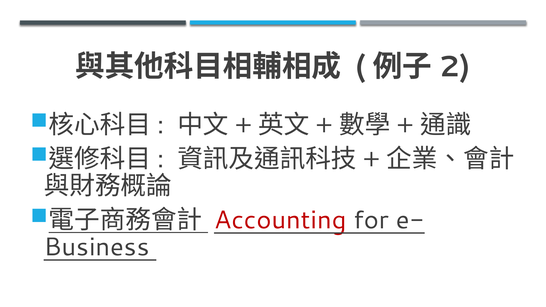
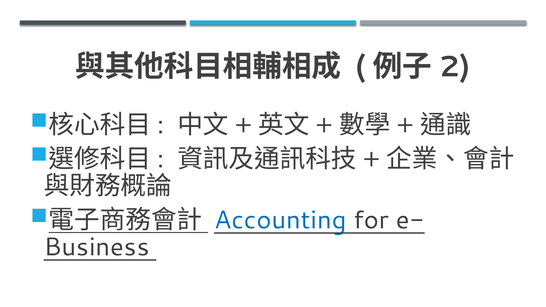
Accounting colour: red -> blue
